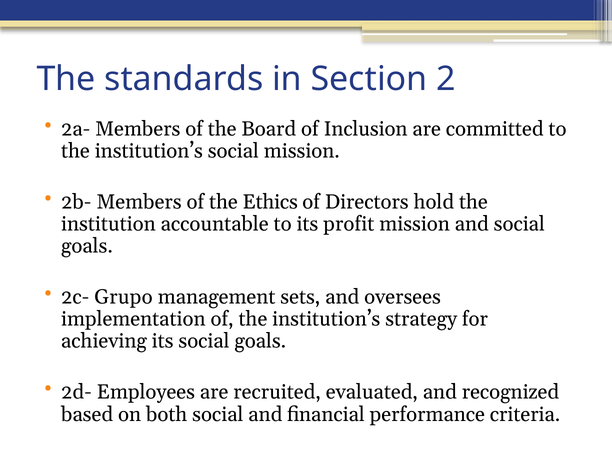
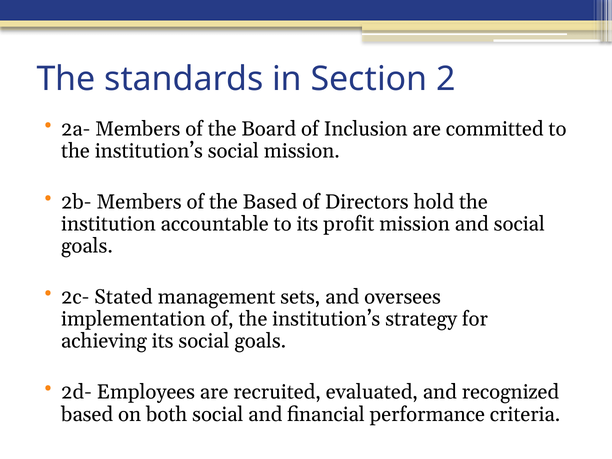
the Ethics: Ethics -> Based
Grupo: Grupo -> Stated
